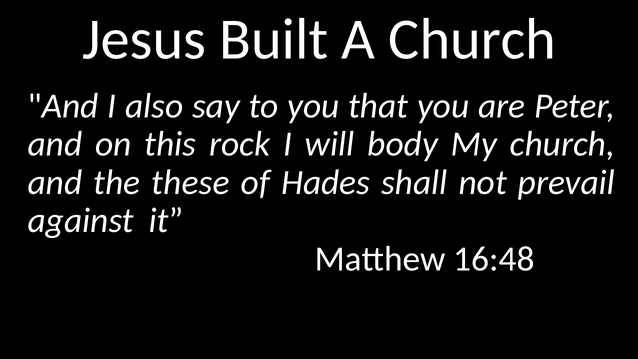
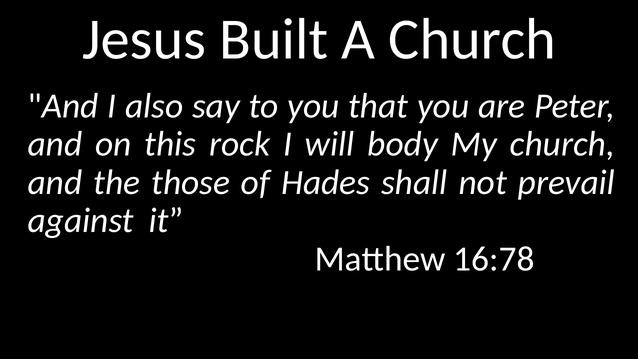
these: these -> those
16:48: 16:48 -> 16:78
